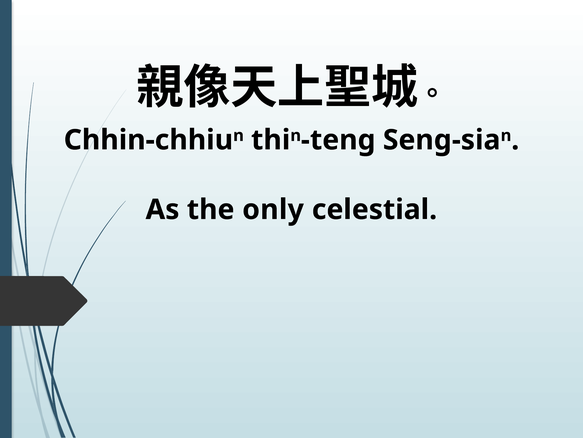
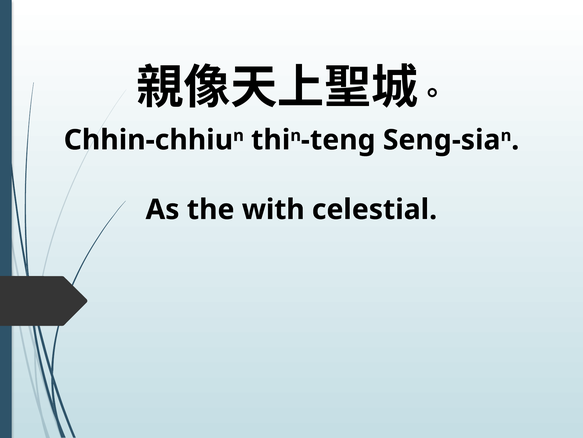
only: only -> with
